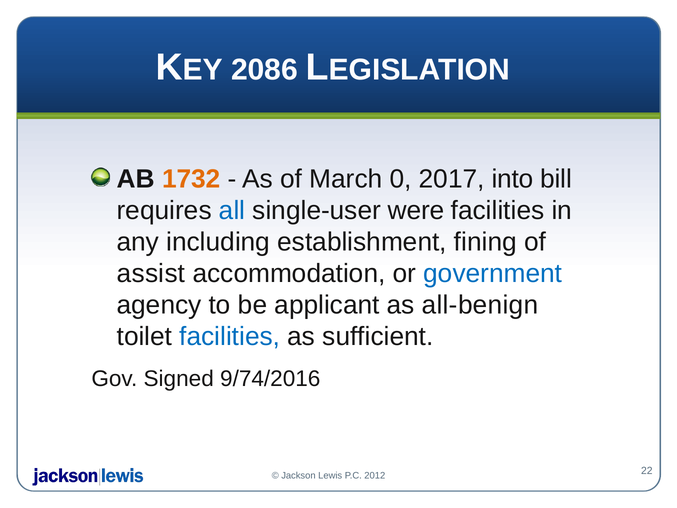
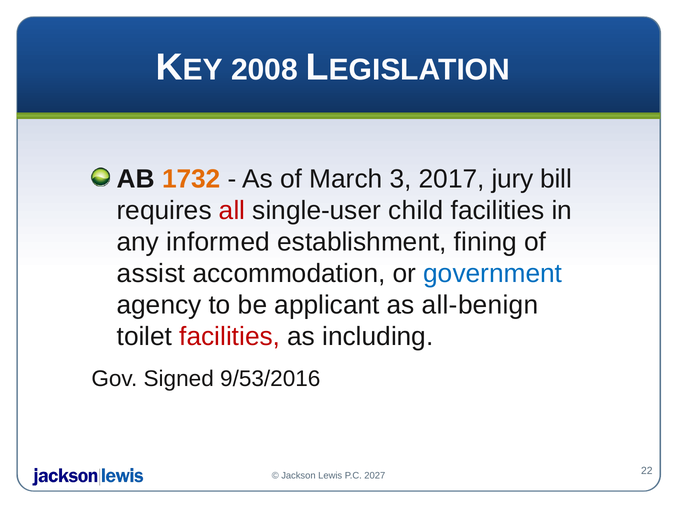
2086: 2086 -> 2008
0: 0 -> 3
into: into -> jury
all colour: blue -> red
were: were -> child
including: including -> informed
facilities at (230, 337) colour: blue -> red
sufficient: sufficient -> including
9/74/2016: 9/74/2016 -> 9/53/2016
2012: 2012 -> 2027
